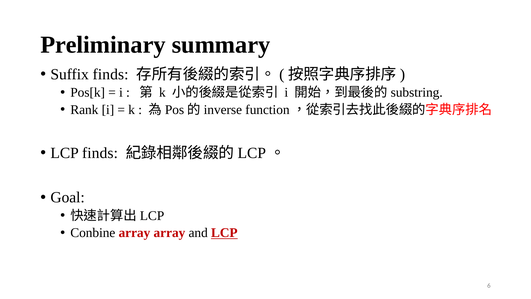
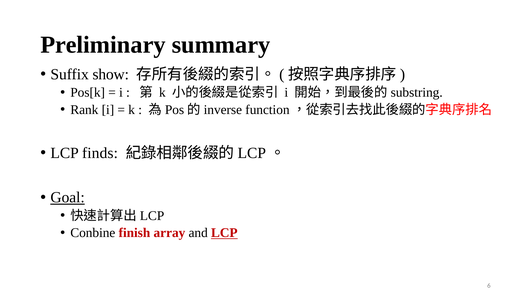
Suffix finds: finds -> show
Goal underline: none -> present
Conbine array: array -> finish
